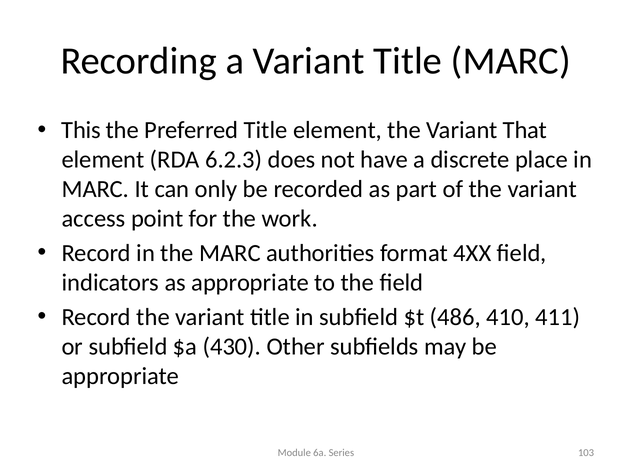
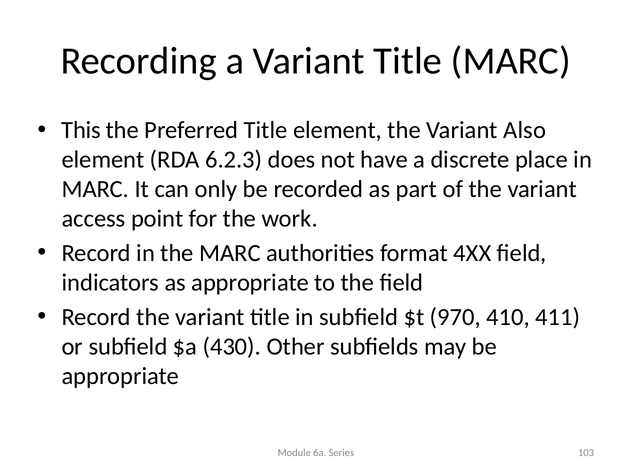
That: That -> Also
486: 486 -> 970
